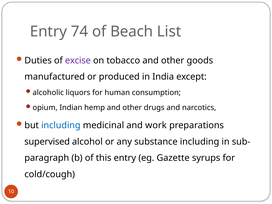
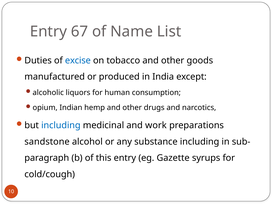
74: 74 -> 67
Beach: Beach -> Name
excise colour: purple -> blue
supervised: supervised -> sandstone
